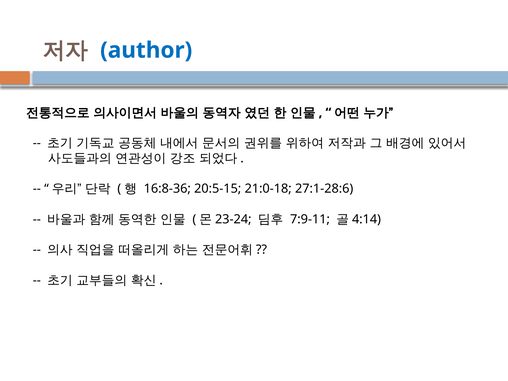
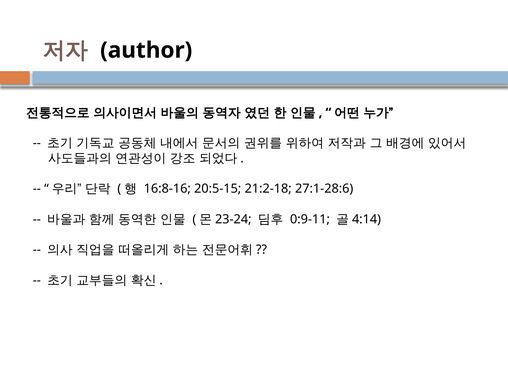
author colour: blue -> black
16:8-36: 16:8-36 -> 16:8-16
21:0-18: 21:0-18 -> 21:2-18
7:9-11: 7:9-11 -> 0:9-11
